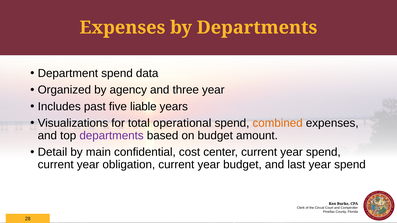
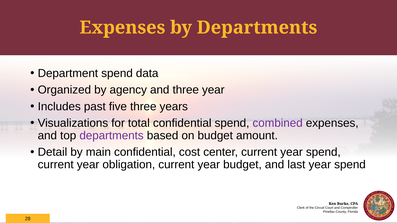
five liable: liable -> three
total operational: operational -> confidential
combined colour: orange -> purple
